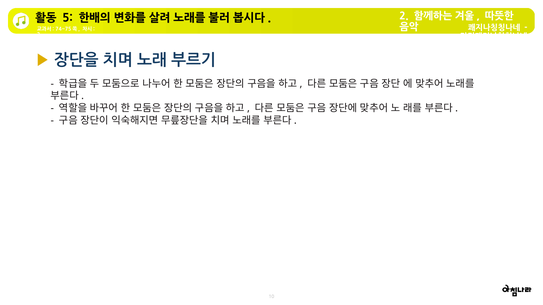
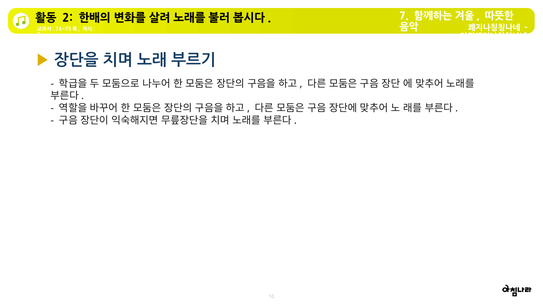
5 at (68, 18): 5 -> 2
2 at (404, 16): 2 -> 7
